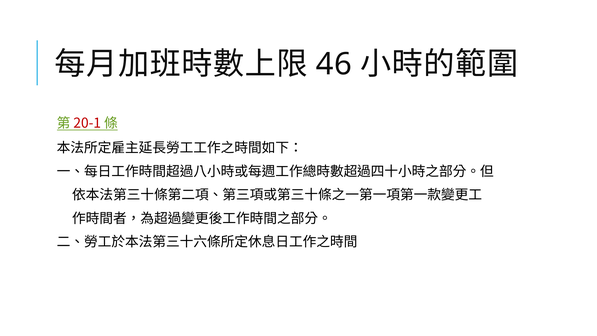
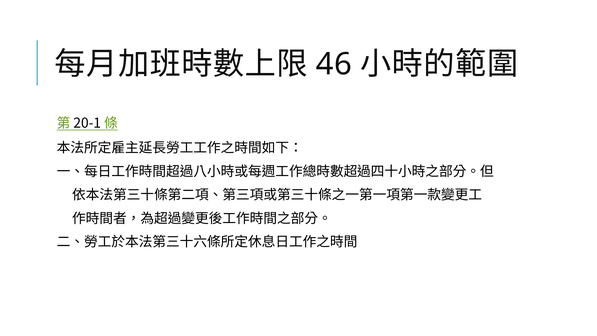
20-1 colour: red -> black
